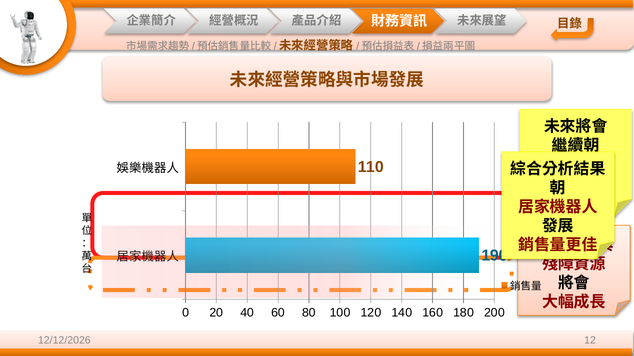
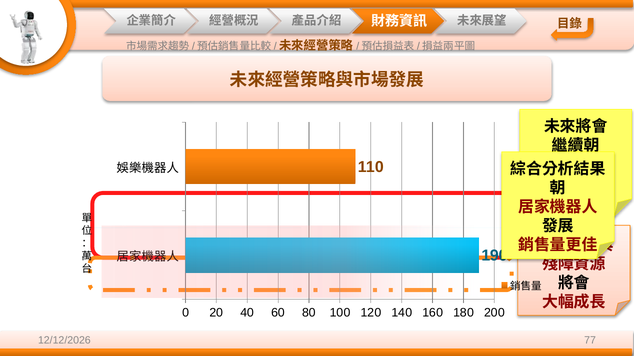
12: 12 -> 77
